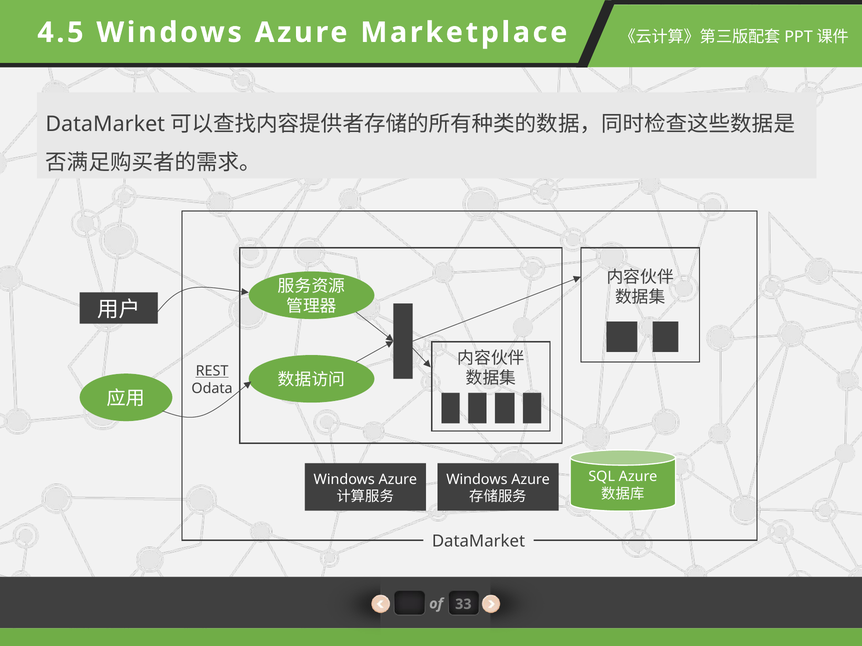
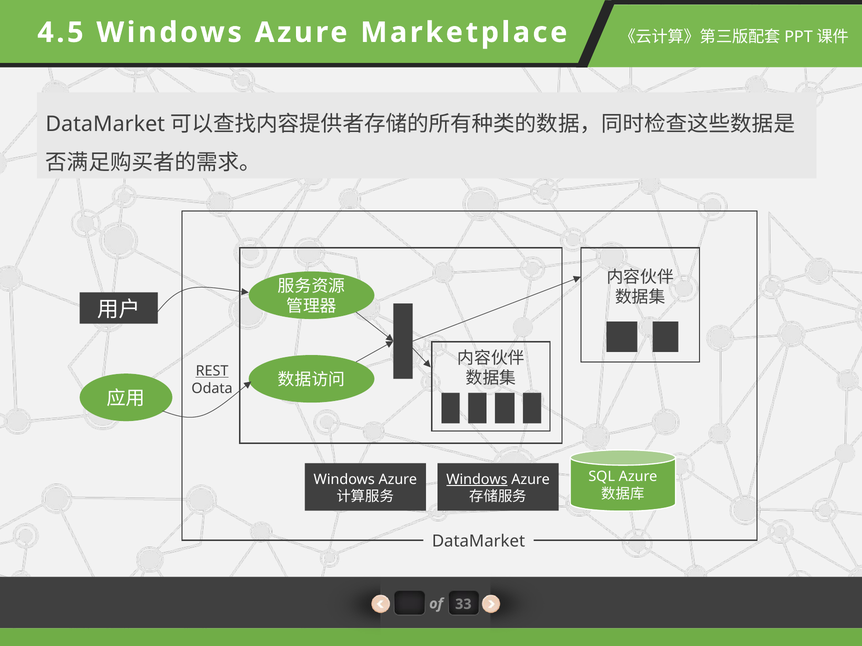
Windows at (477, 480) underline: none -> present
